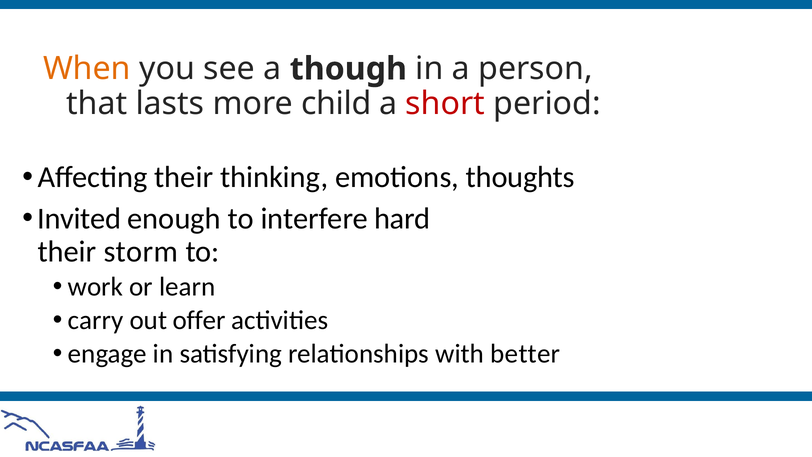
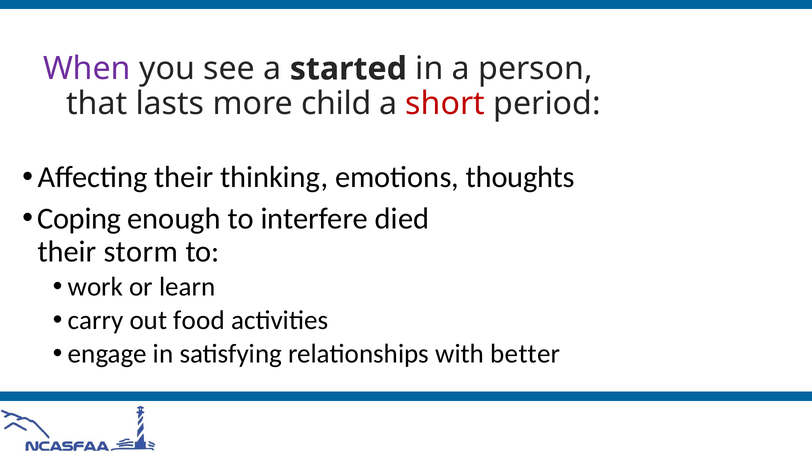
When colour: orange -> purple
though: though -> started
Invited: Invited -> Coping
hard: hard -> died
offer: offer -> food
